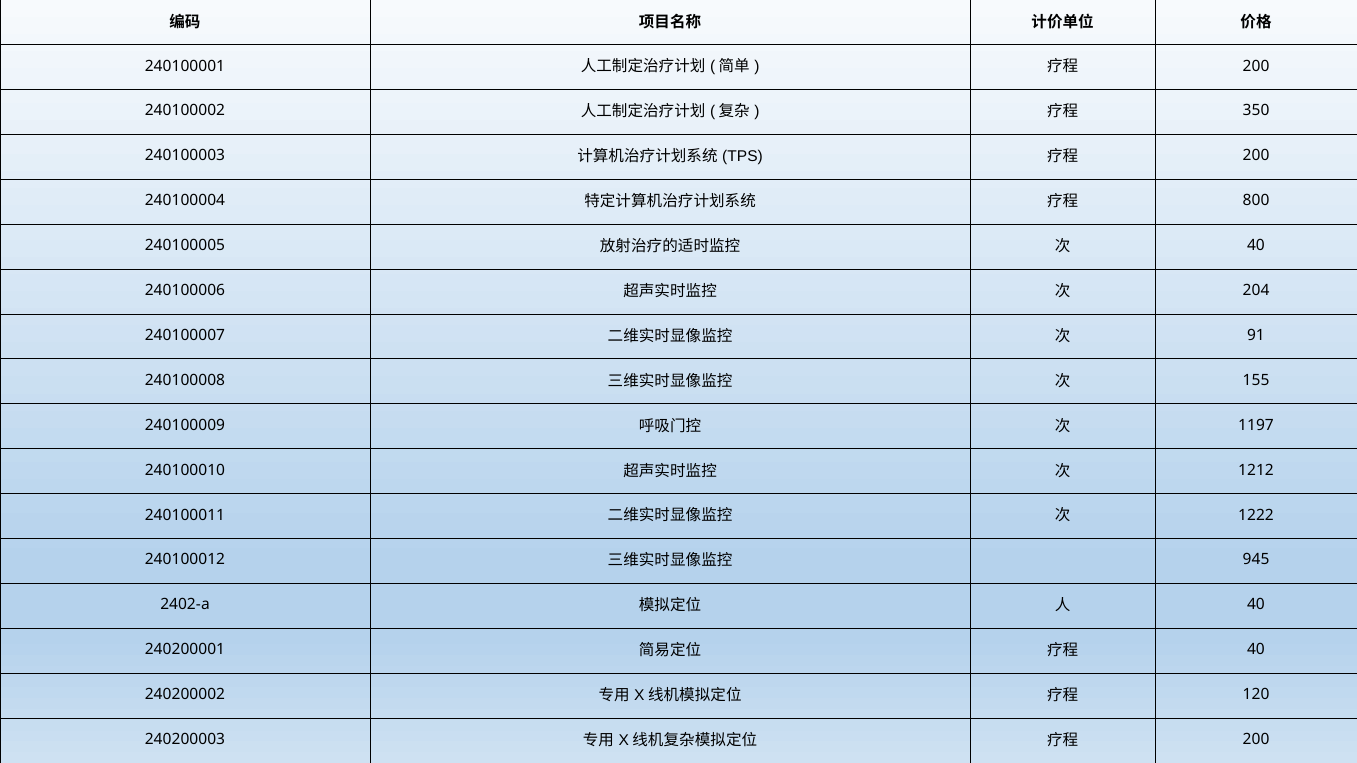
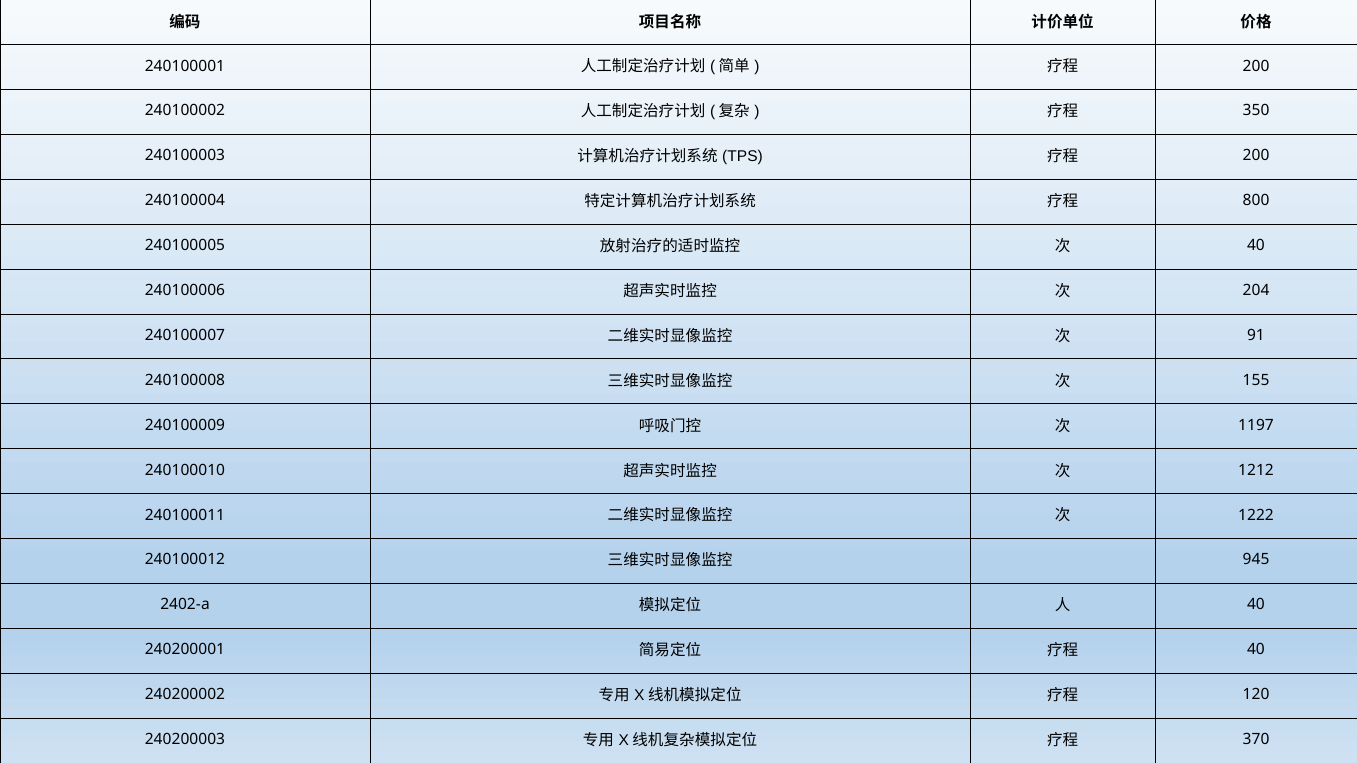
200 at (1256, 740): 200 -> 370
